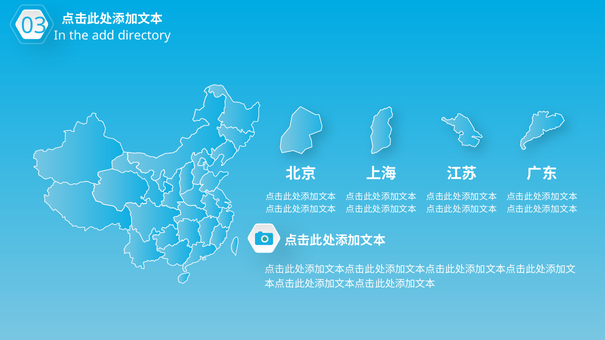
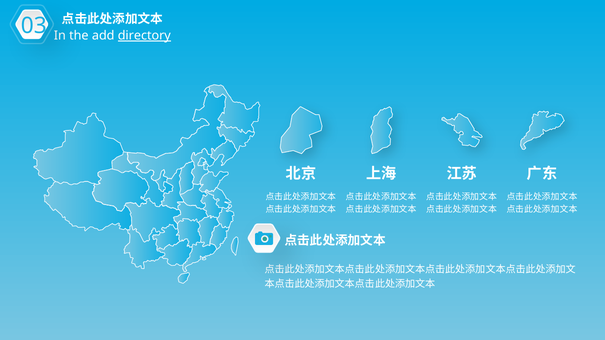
directory underline: none -> present
